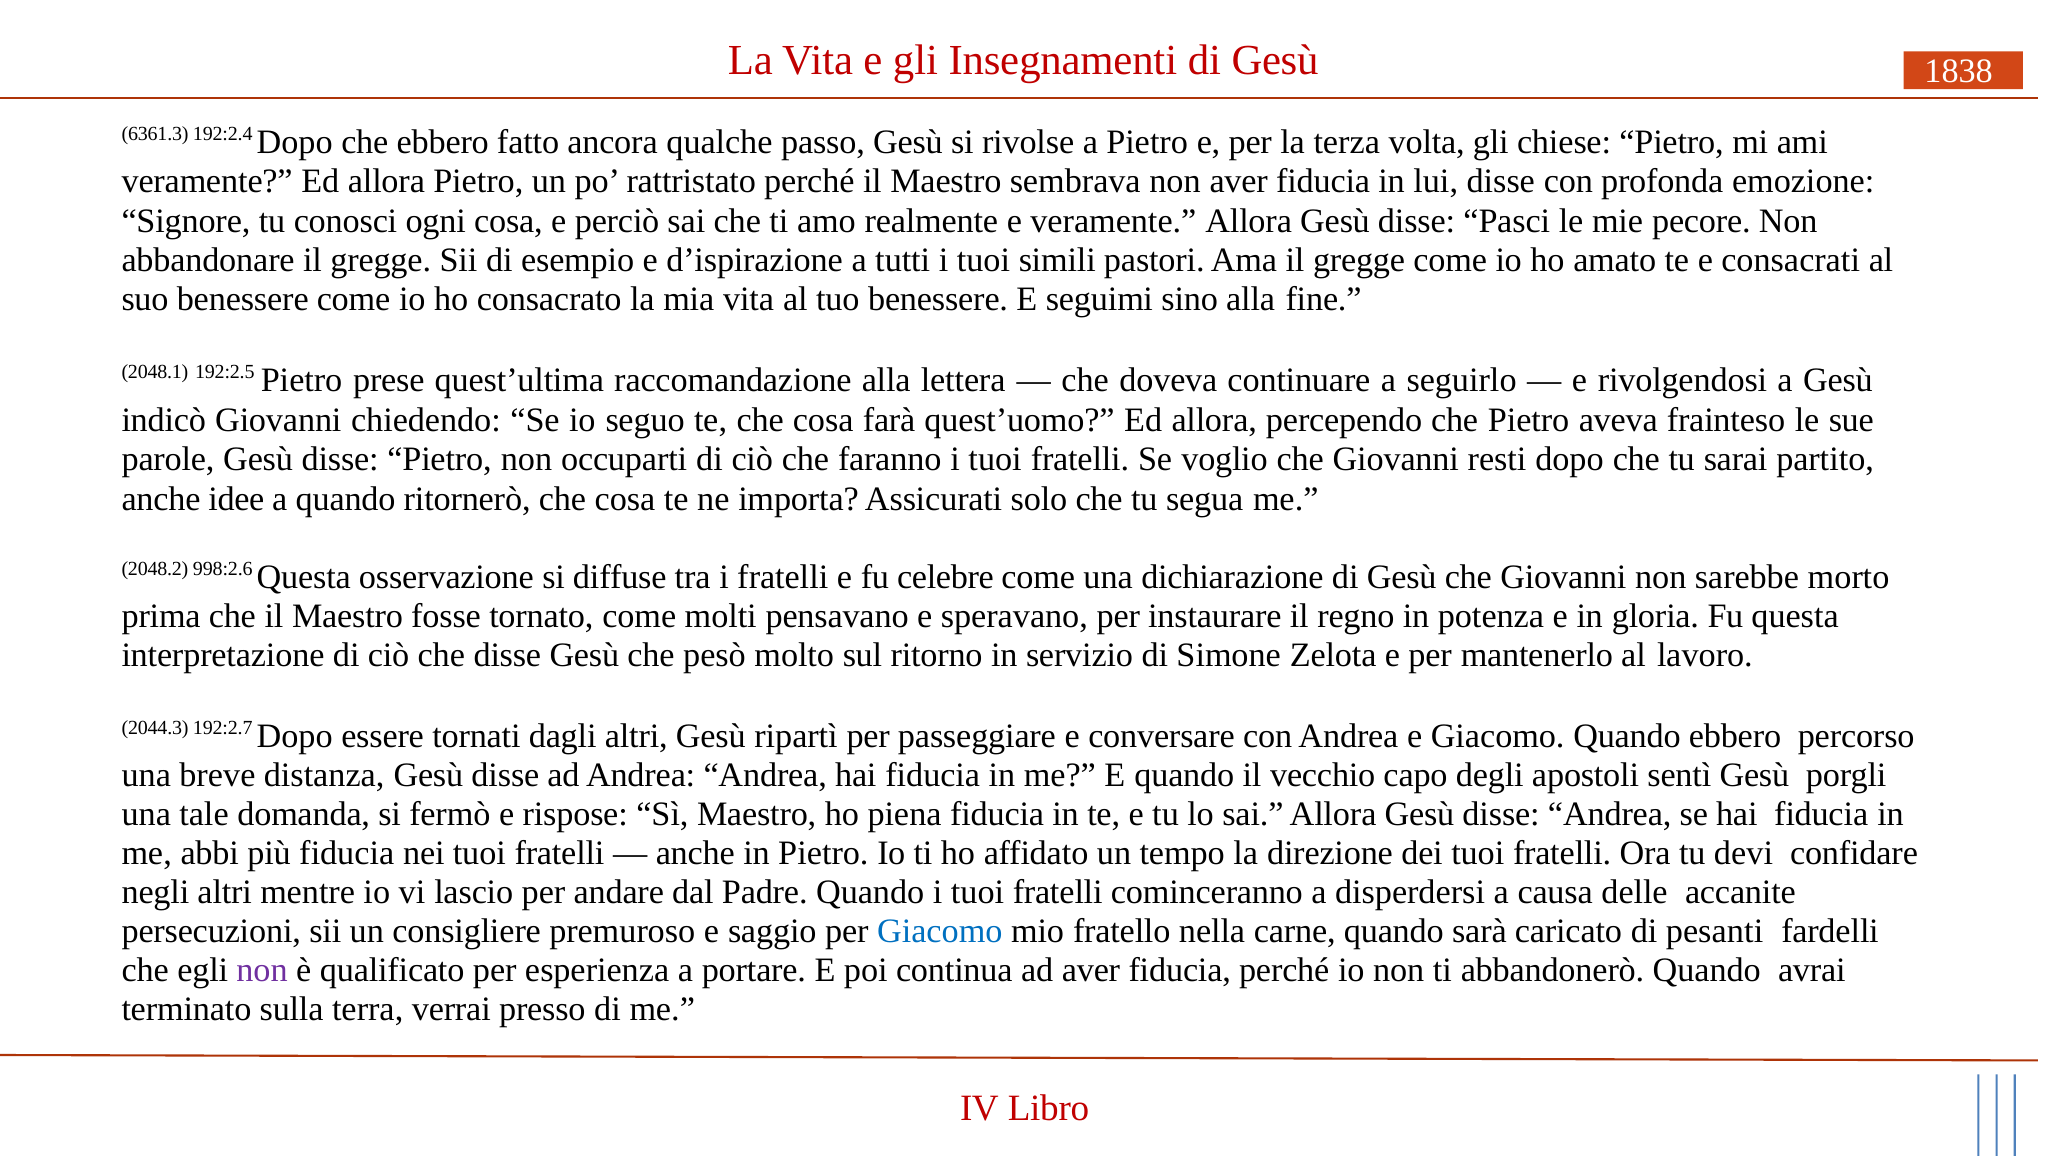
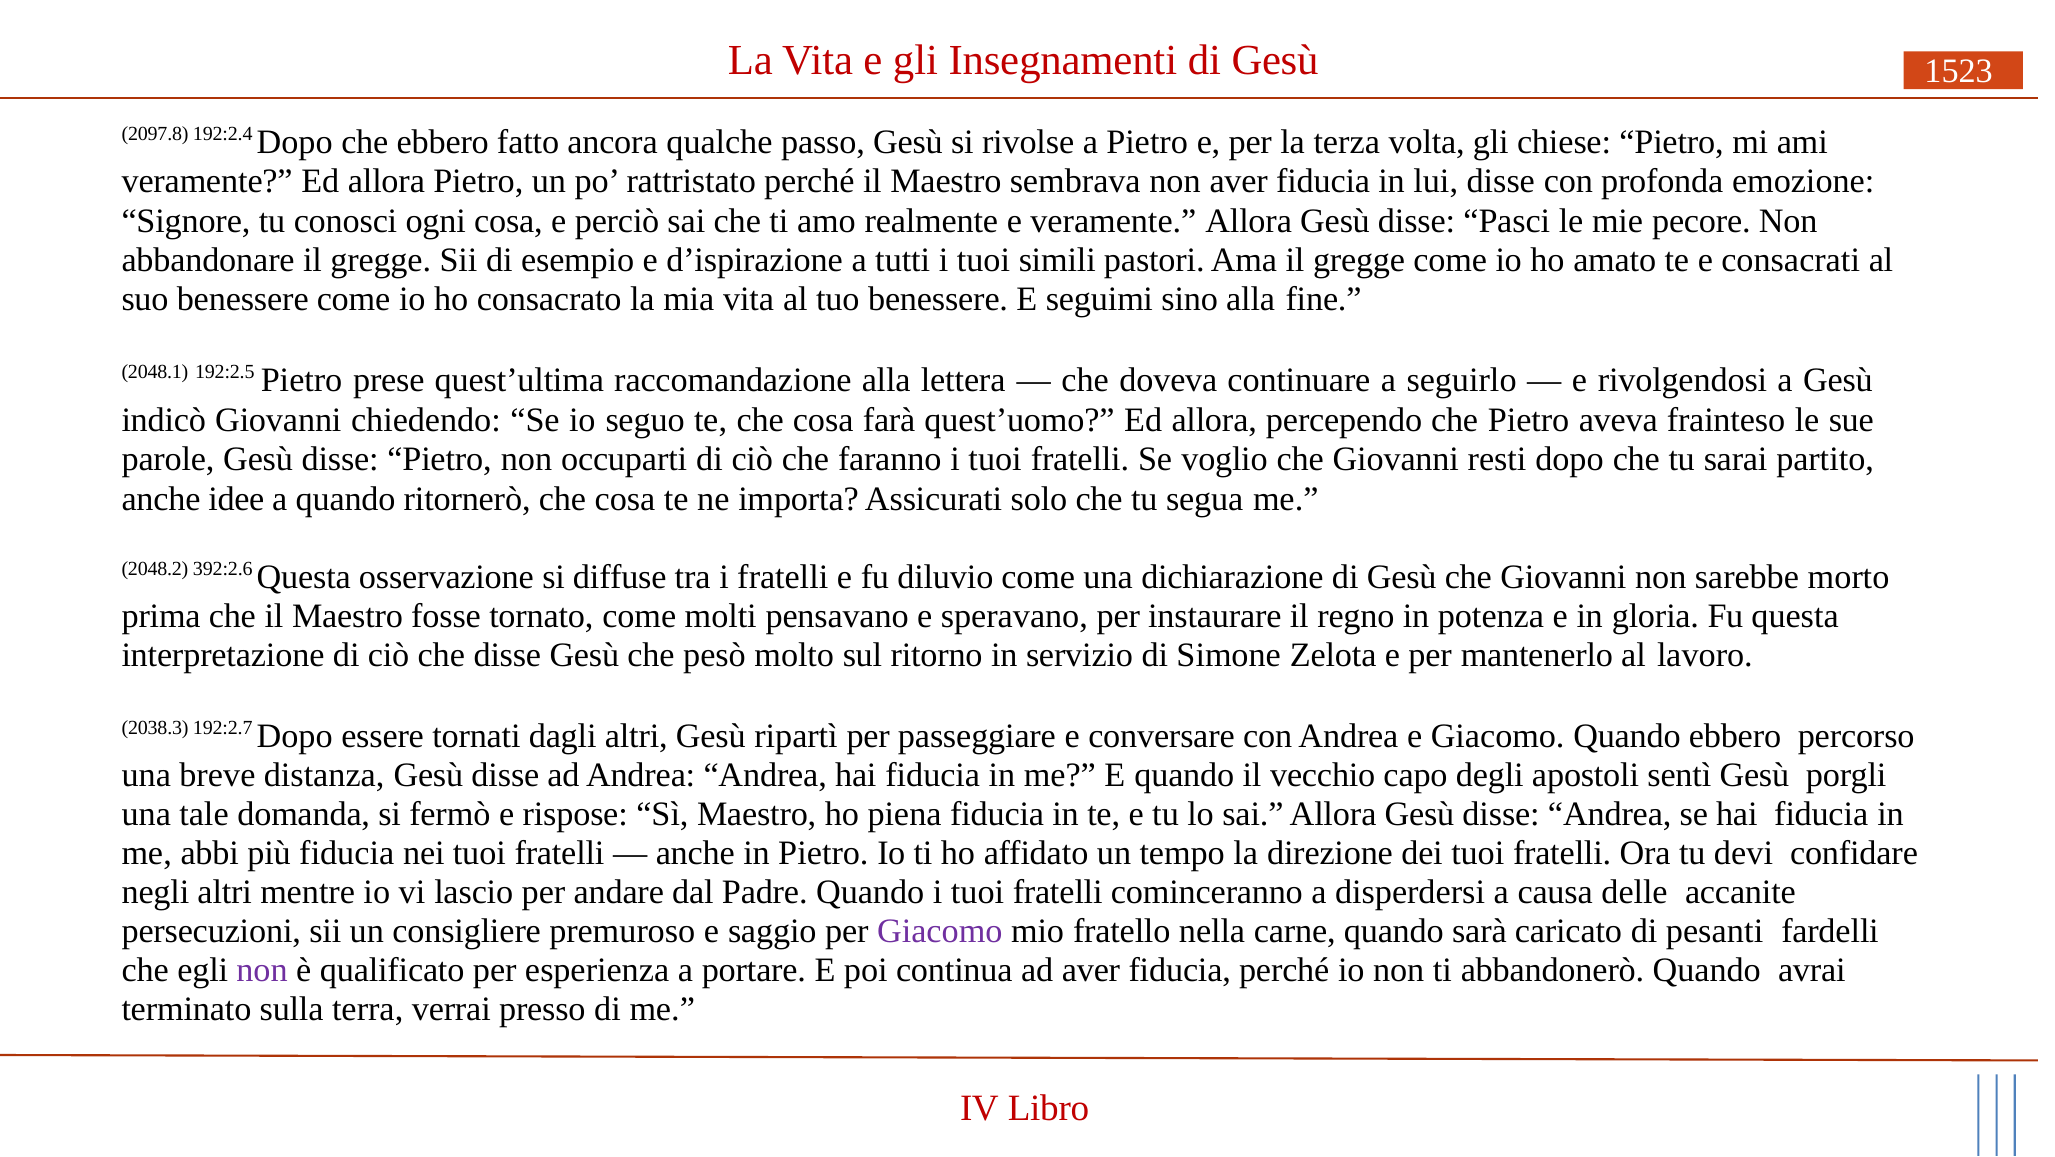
1838: 1838 -> 1523
6361.3: 6361.3 -> 2097.8
998:2.6: 998:2.6 -> 392:2.6
celebre: celebre -> diluvio
2044.3: 2044.3 -> 2038.3
Giacomo at (940, 932) colour: blue -> purple
